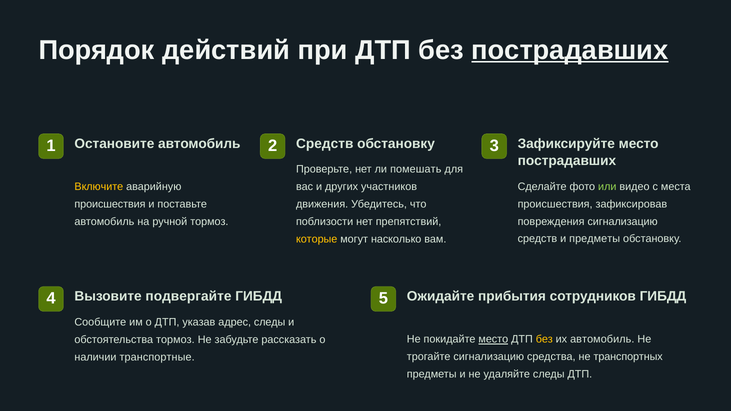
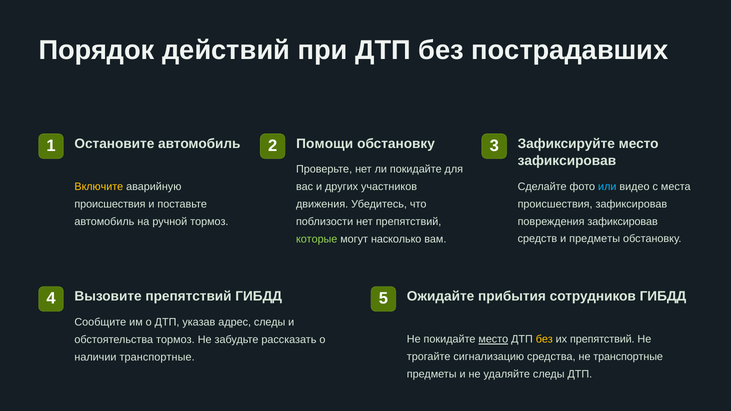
пострадавших at (570, 50) underline: present -> none
2 Средств: Средств -> Помощи
пострадавших at (567, 161): пострадавших -> зафиксировав
ли помешать: помешать -> покидайте
или colour: light green -> light blue
повреждения сигнализацию: сигнализацию -> зафиксировав
которые colour: yellow -> light green
Вызовите подвергайте: подвергайте -> препятствий
их автомобиль: автомобиль -> препятствий
не транспортных: транспортных -> транспортные
